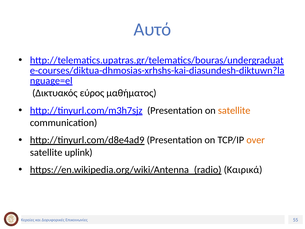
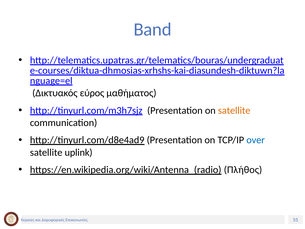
Αυτό: Αυτό -> Band
over colour: orange -> blue
Καιρικά: Καιρικά -> Πλήθος
